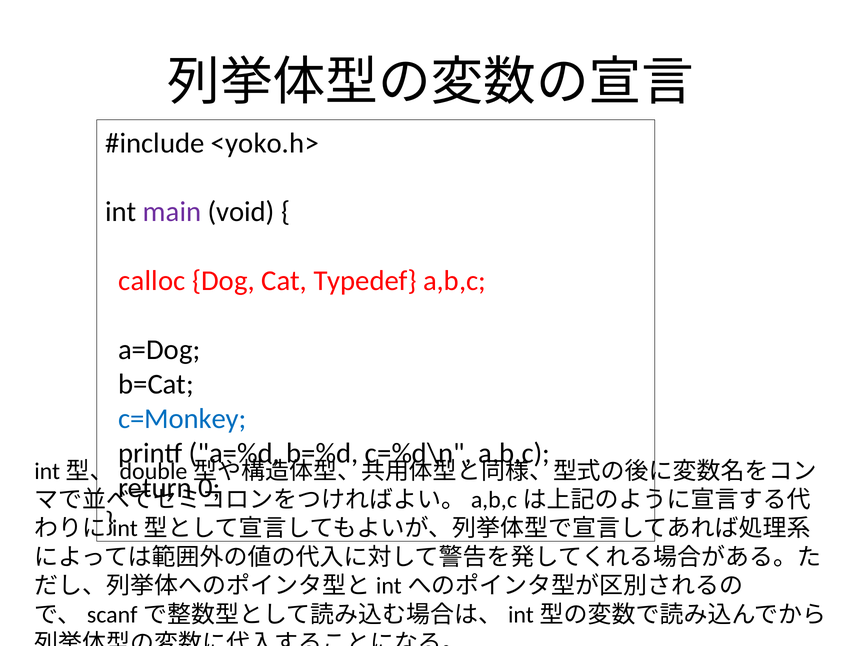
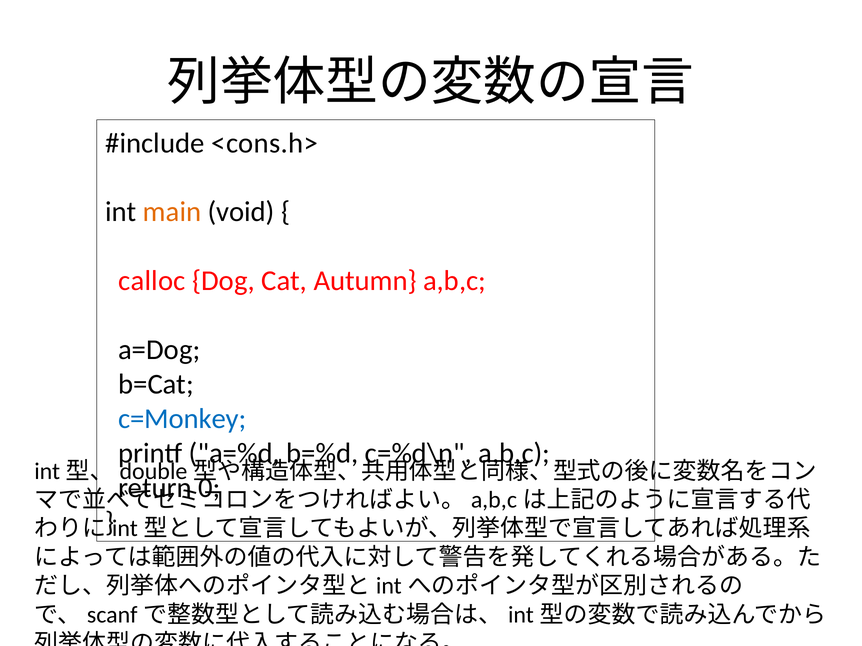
<yoko.h>: <yoko.h> -> <cons.h>
main colour: purple -> orange
Typedef: Typedef -> Autumn
